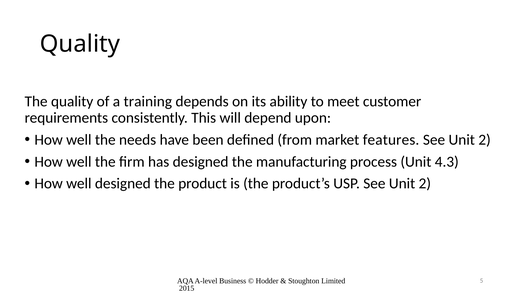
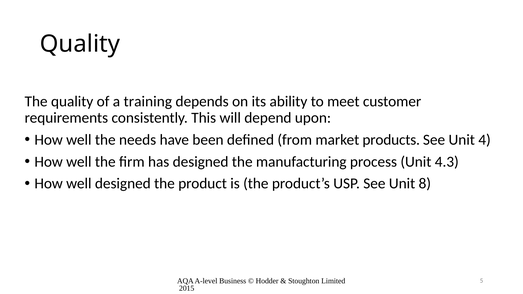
features: features -> products
2 at (485, 140): 2 -> 4
USP See Unit 2: 2 -> 8
